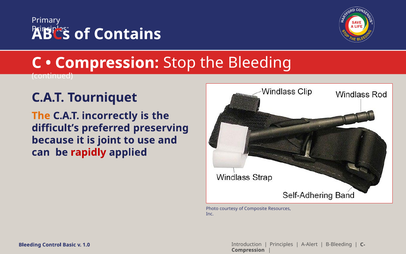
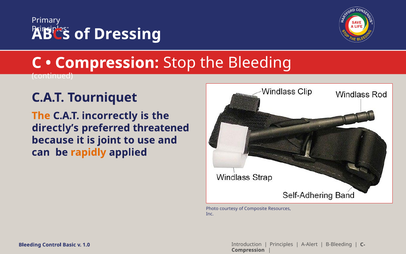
Contains: Contains -> Dressing
difficult’s: difficult’s -> directly’s
preserving: preserving -> threatened
rapidly colour: red -> orange
